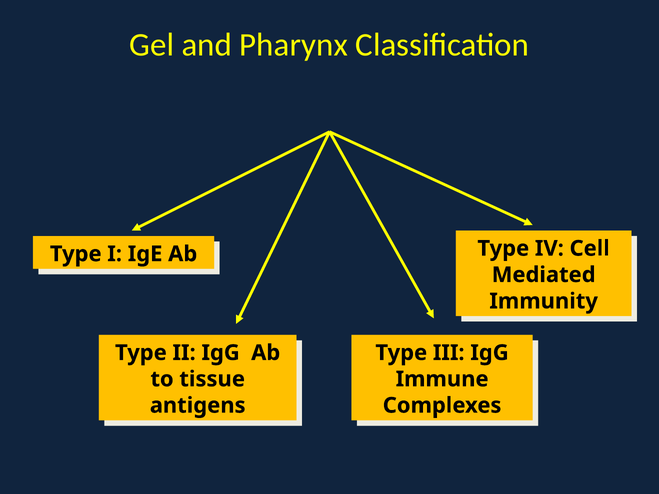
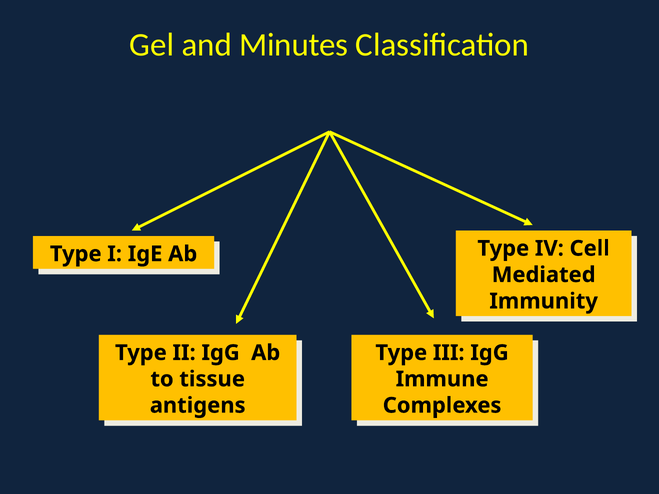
Pharynx: Pharynx -> Minutes
